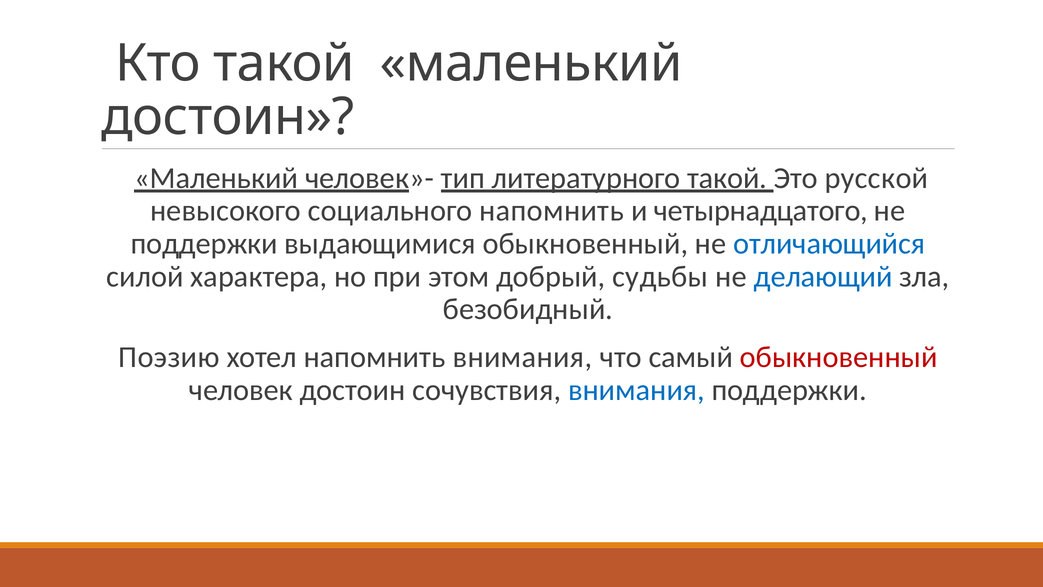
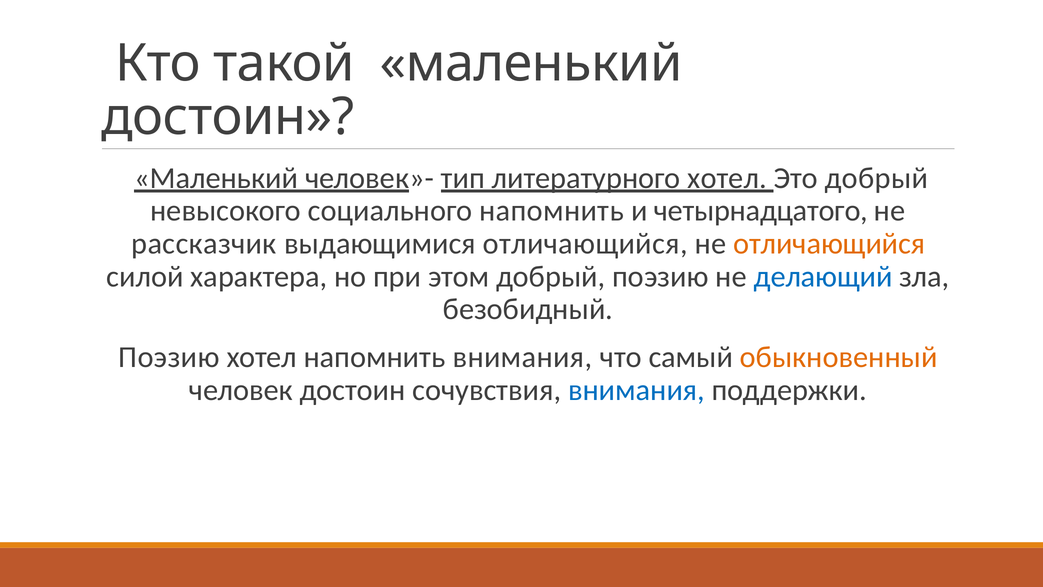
литературного такой: такой -> хотел
Это русской: русской -> добрый
поддержки at (204, 244): поддержки -> рассказчик
выдающимися обыкновенный: обыкновенный -> отличающийся
отличающийся at (829, 244) colour: blue -> orange
добрый судьбы: судьбы -> поэзию
обыкновенный at (839, 357) colour: red -> orange
